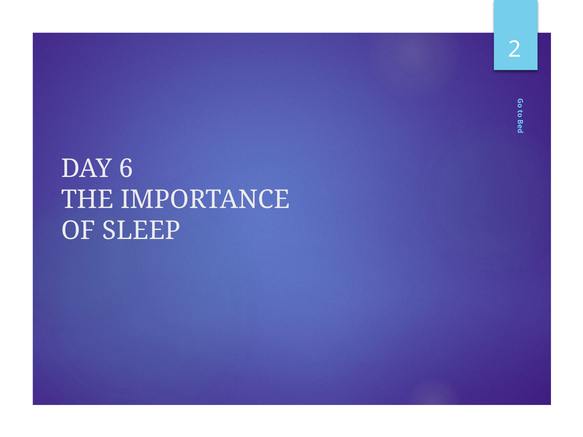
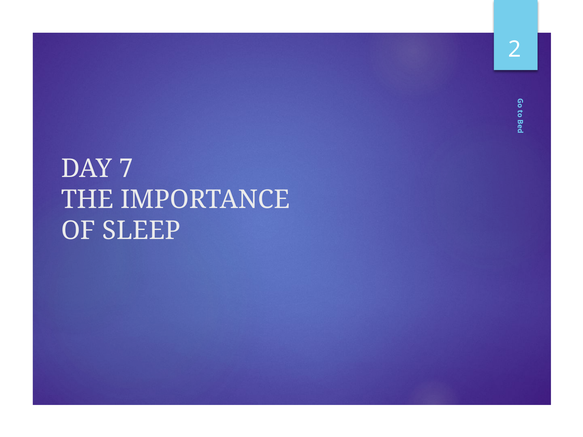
6: 6 -> 7
